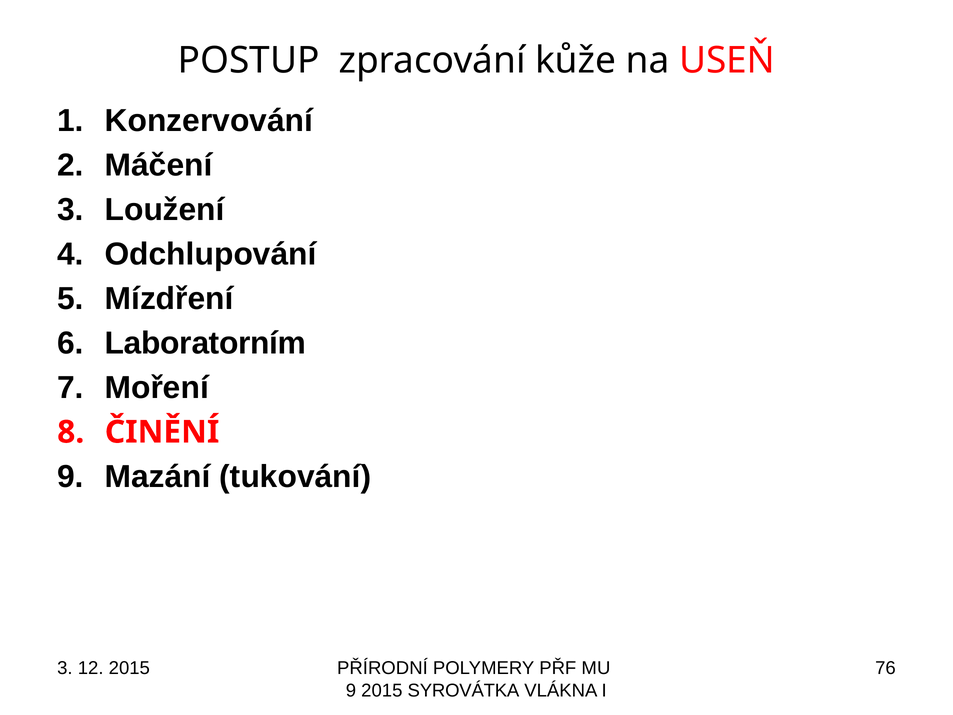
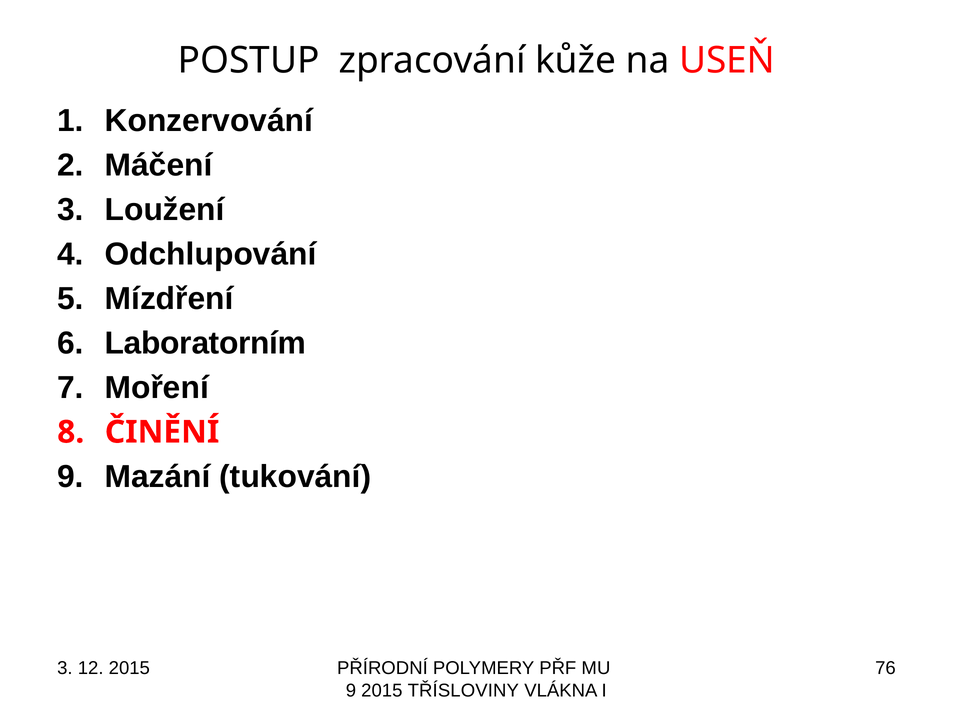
SYROVÁTKA: SYROVÁTKA -> TŘÍSLOVINY
